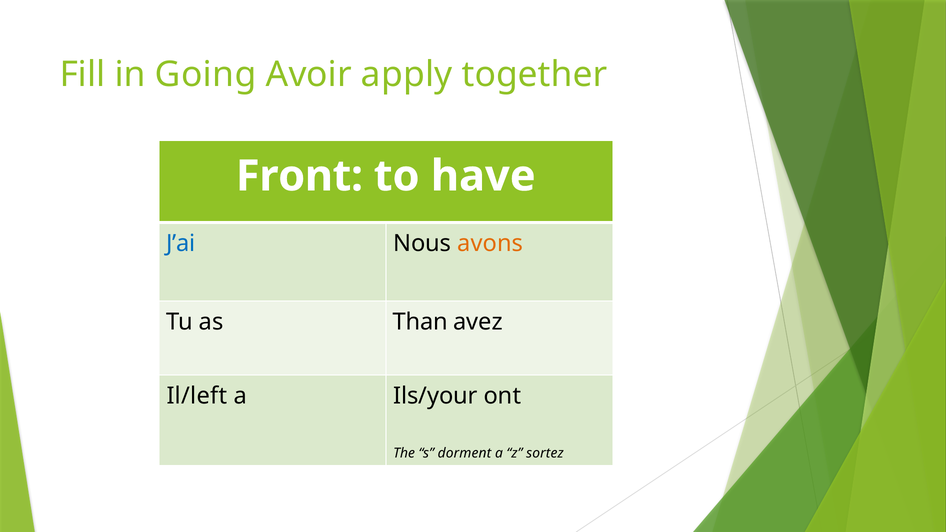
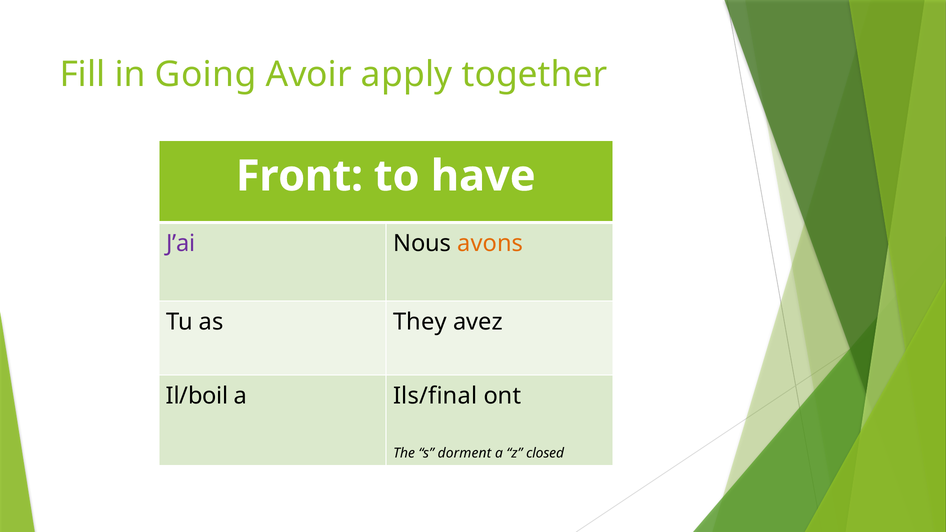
J’ai colour: blue -> purple
Than: Than -> They
Il/left: Il/left -> Il/boil
Ils/your: Ils/your -> Ils/final
sortez: sortez -> closed
